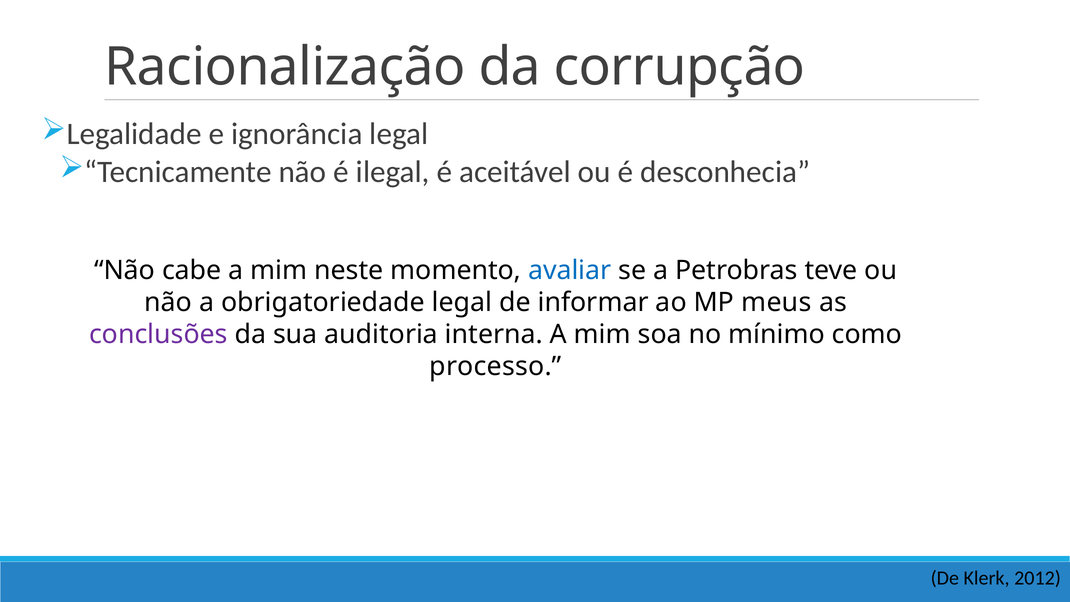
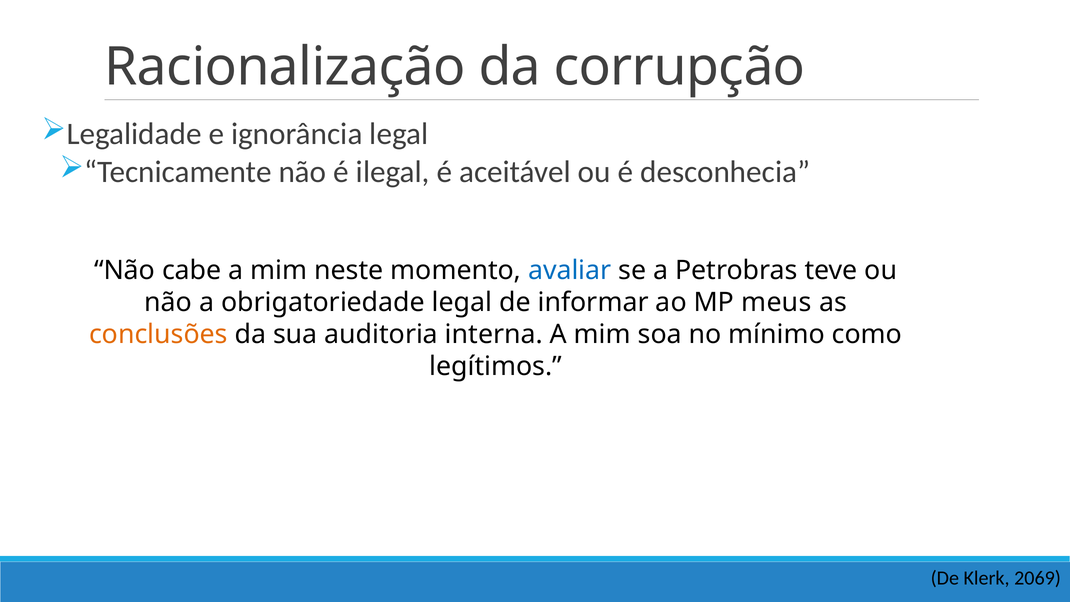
conclusões colour: purple -> orange
processo: processo -> legítimos
2012: 2012 -> 2069
